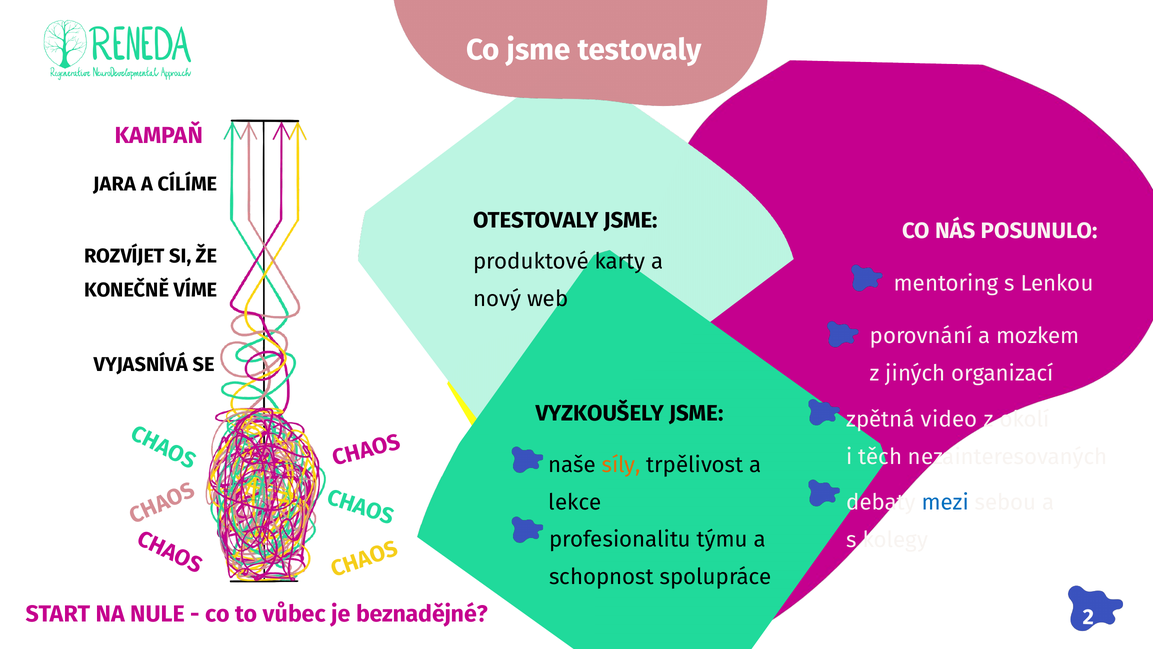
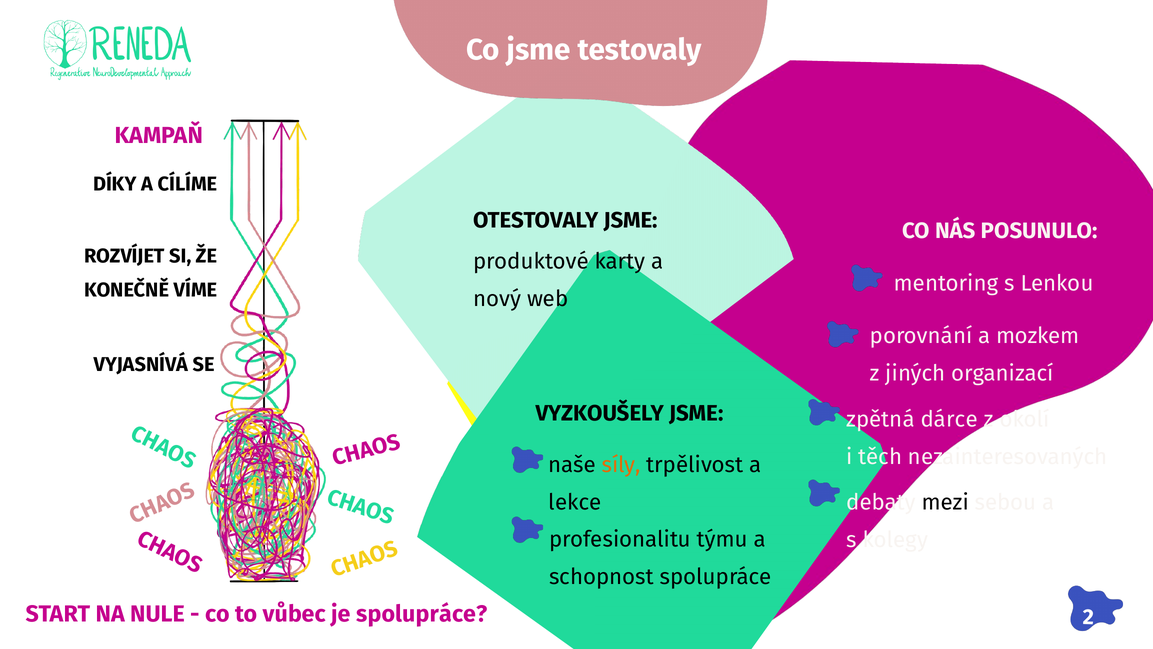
JARA: JARA -> DÍKY
video: video -> dárce
mezi colour: blue -> black
je beznadějné: beznadějné -> spolupráce
